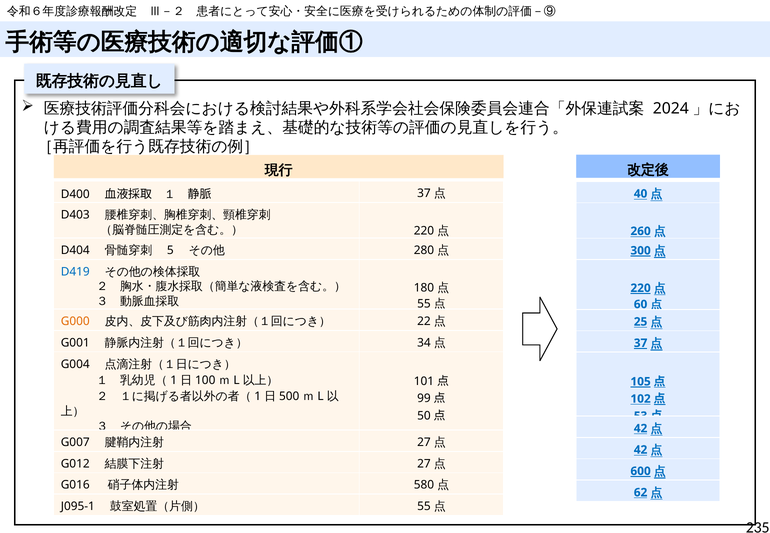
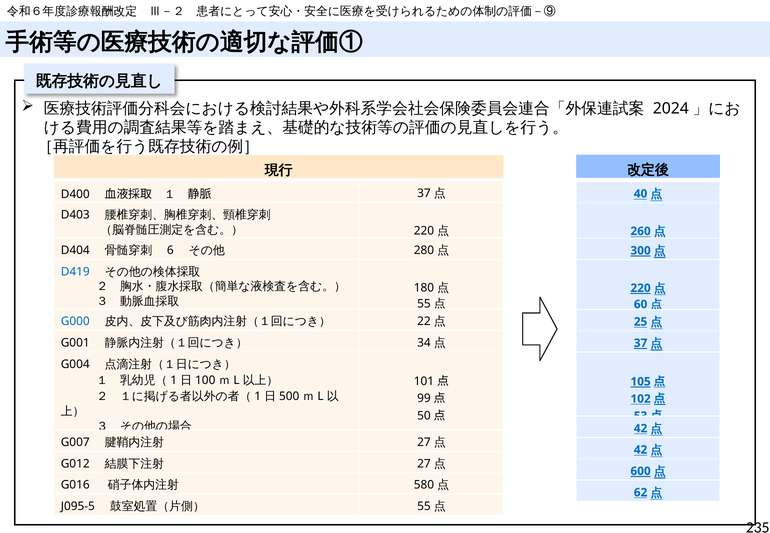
5: 5 -> 6
G000 colour: orange -> blue
J095-1: J095-1 -> J095-5
